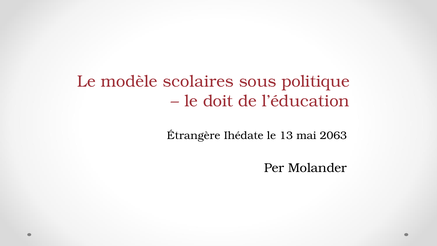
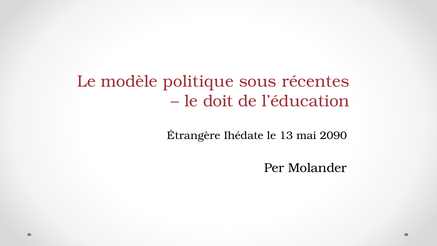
scolaires: scolaires -> politique
politique: politique -> récentes
2063: 2063 -> 2090
